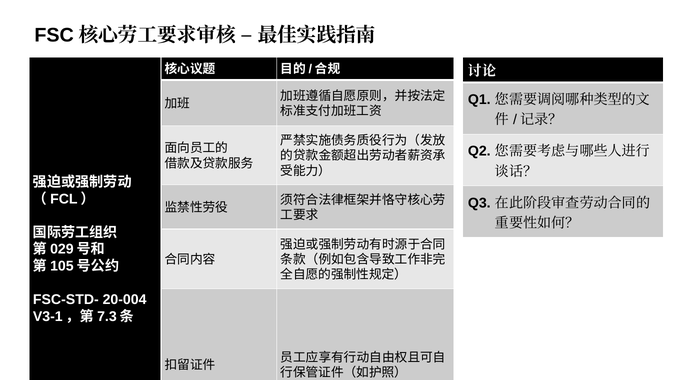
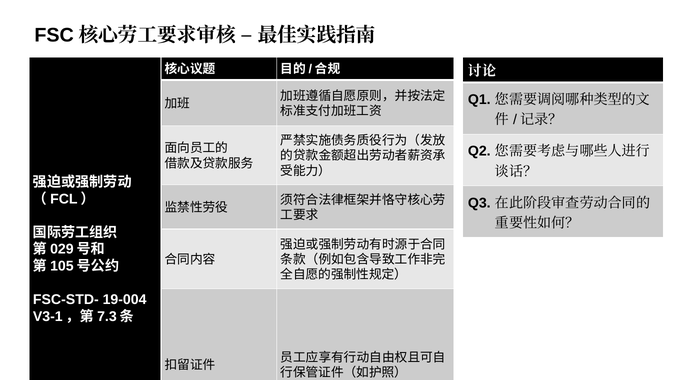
20-004: 20-004 -> 19-004
